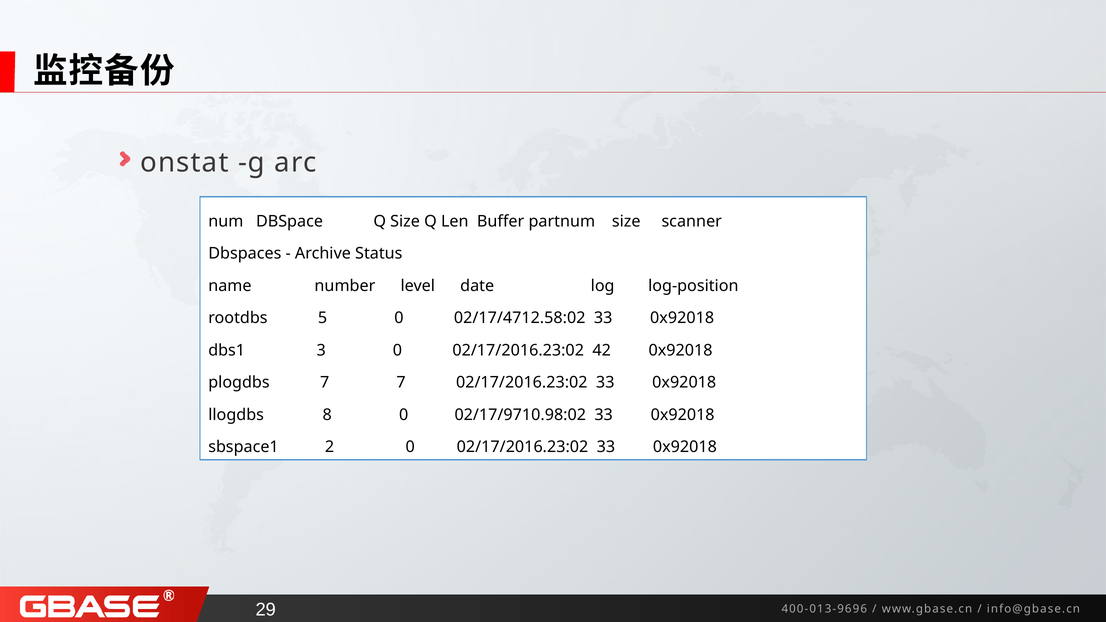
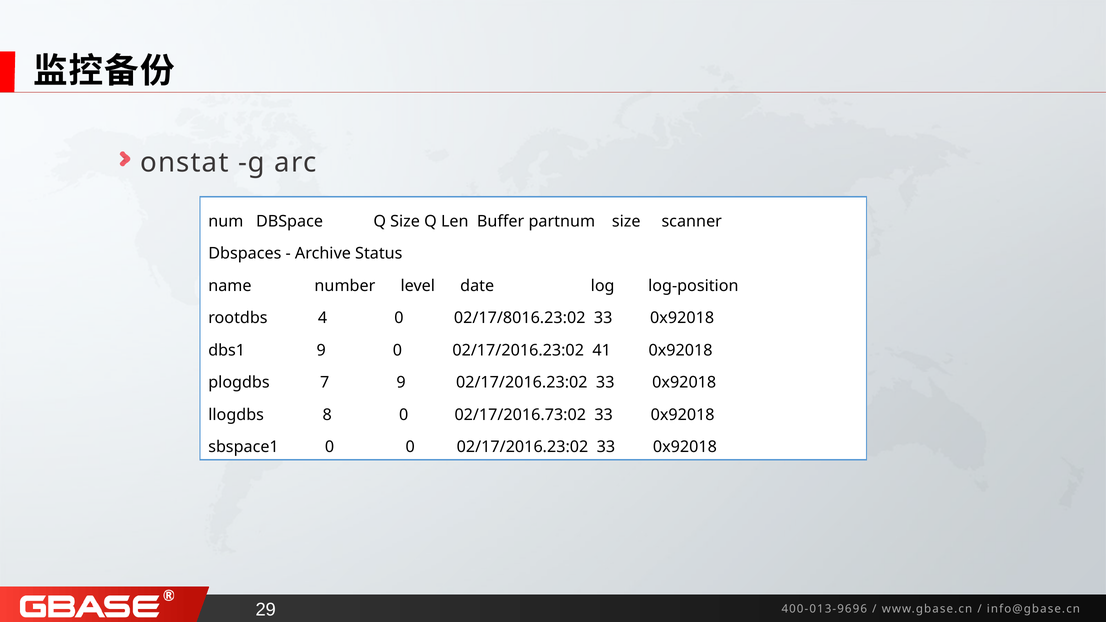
5: 5 -> 4
02/17/4712.58:02: 02/17/4712.58:02 -> 02/17/8016.23:02
dbs1 3: 3 -> 9
42: 42 -> 41
7 7: 7 -> 9
02/17/9710.98:02: 02/17/9710.98:02 -> 02/17/2016.73:02
sbspace1 2: 2 -> 0
